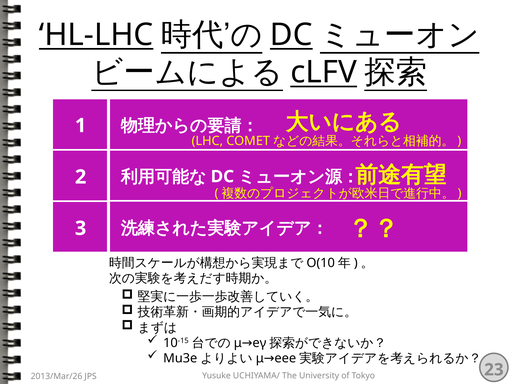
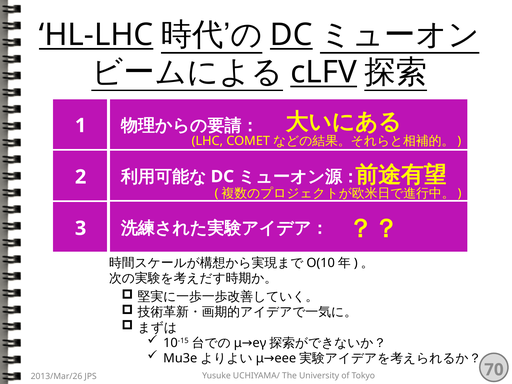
23: 23 -> 70
